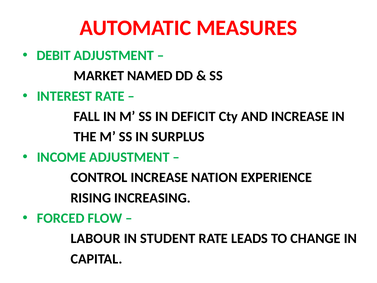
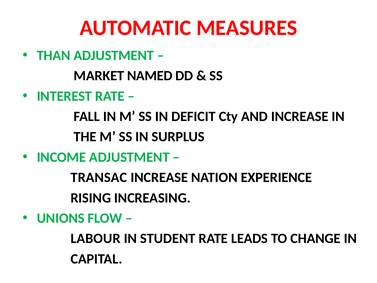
DEBIT: DEBIT -> THAN
CONTROL: CONTROL -> TRANSAC
FORCED: FORCED -> UNIONS
